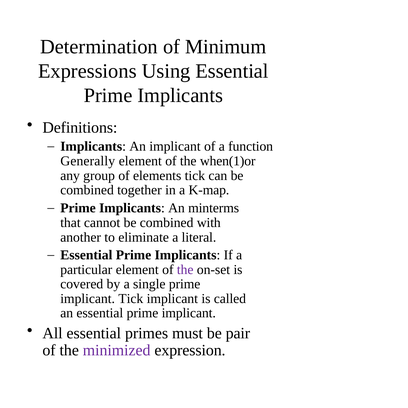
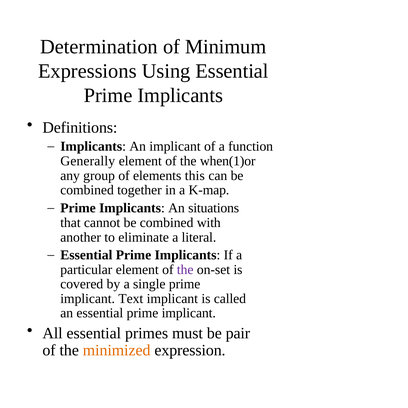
elements tick: tick -> this
minterms: minterms -> situations
implicant Tick: Tick -> Text
minimized colour: purple -> orange
